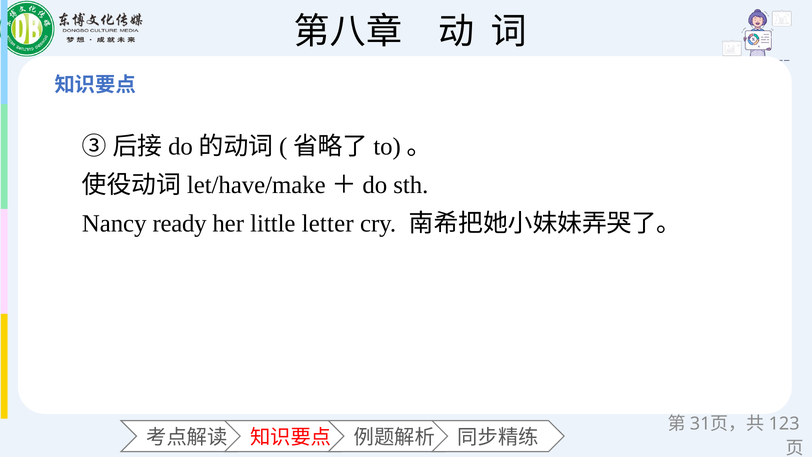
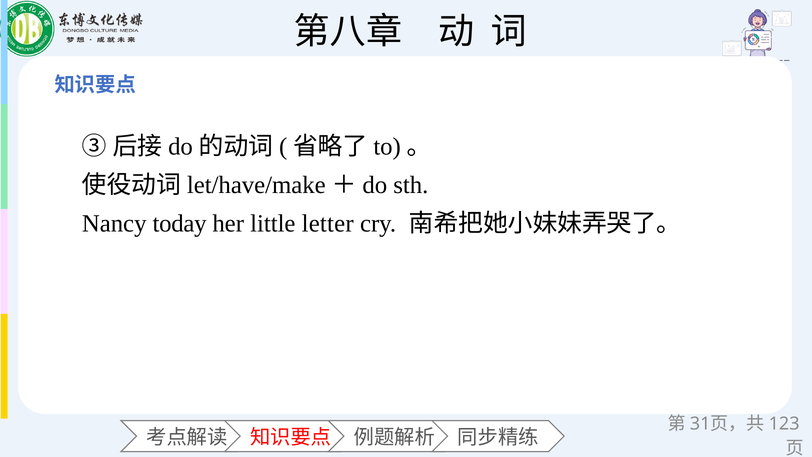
ready: ready -> today
